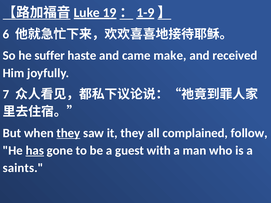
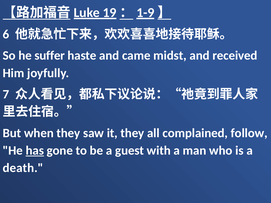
make: make -> midst
they at (68, 133) underline: present -> none
saints: saints -> death
